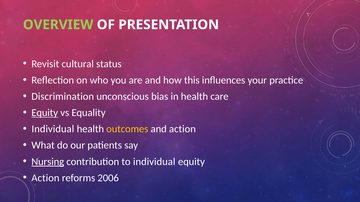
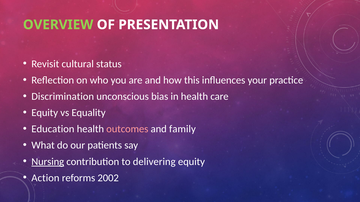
Equity at (45, 113) underline: present -> none
Individual at (53, 129): Individual -> Education
outcomes colour: yellow -> pink
and action: action -> family
to individual: individual -> delivering
2006: 2006 -> 2002
